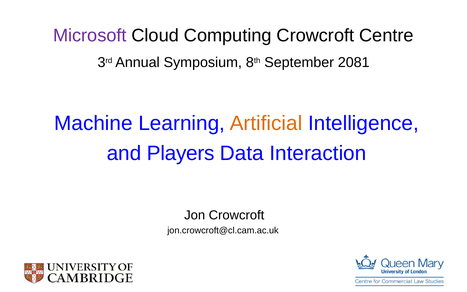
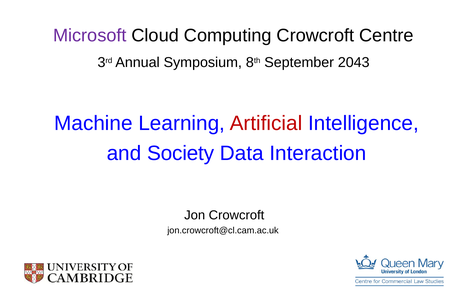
2081: 2081 -> 2043
Artificial colour: orange -> red
Players: Players -> Society
